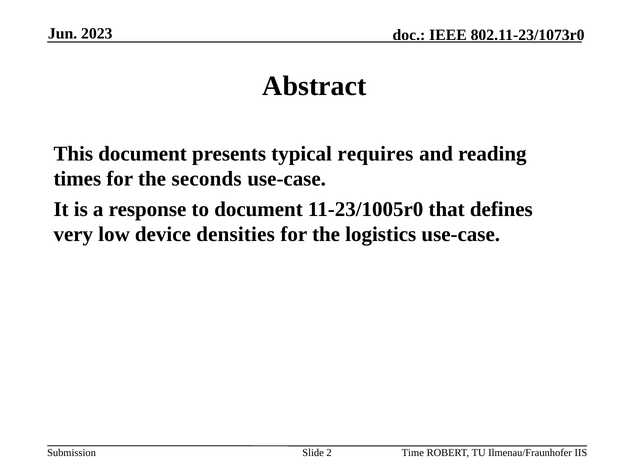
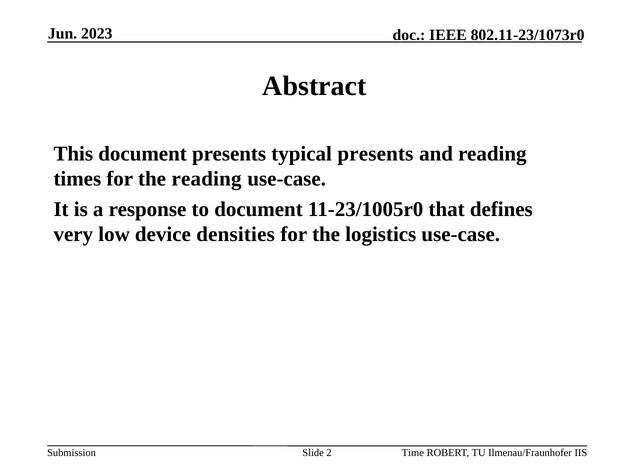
typical requires: requires -> presents
the seconds: seconds -> reading
